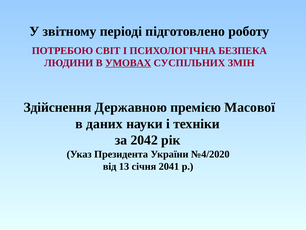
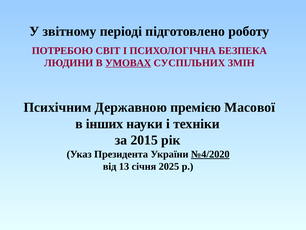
Здійснення: Здійснення -> Психічним
даних: даних -> інших
2042: 2042 -> 2015
№4/2020 underline: none -> present
2041: 2041 -> 2025
